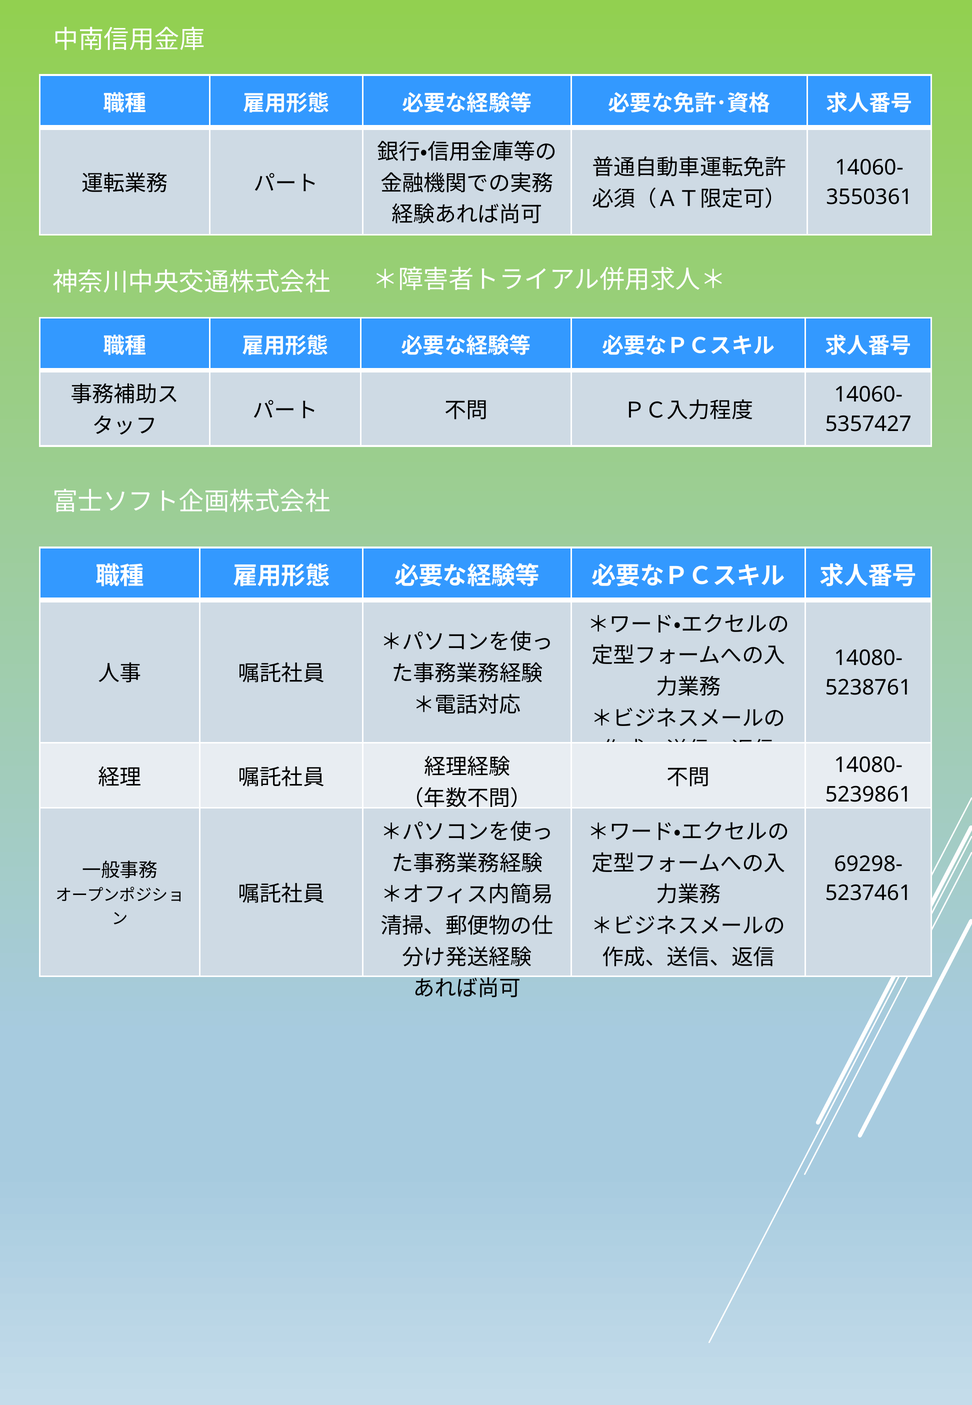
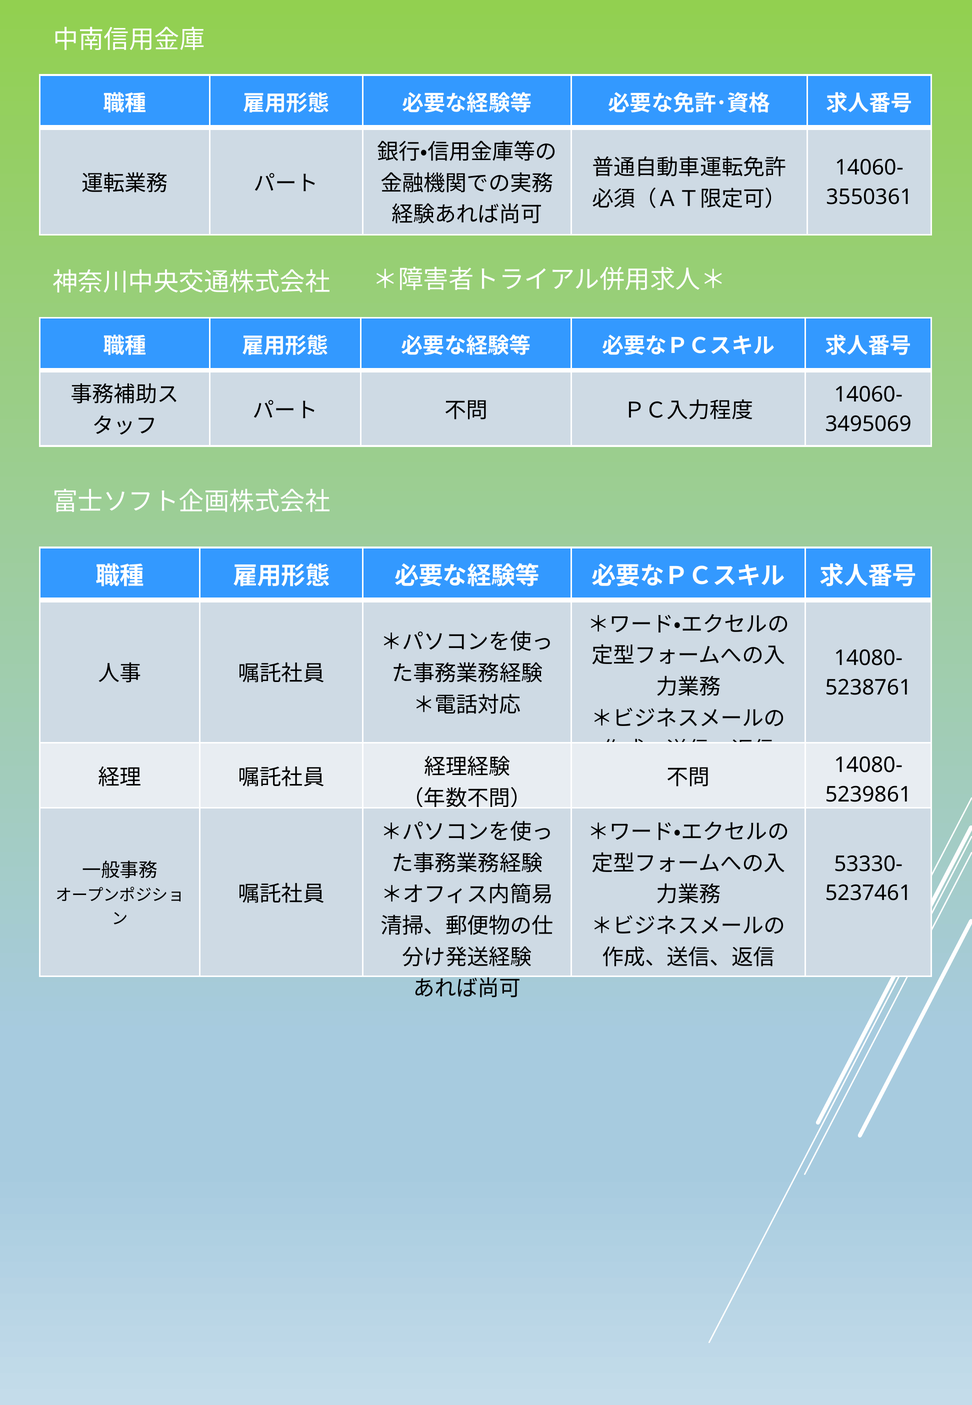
5357427: 5357427 -> 3495069
69298-: 69298- -> 53330-
